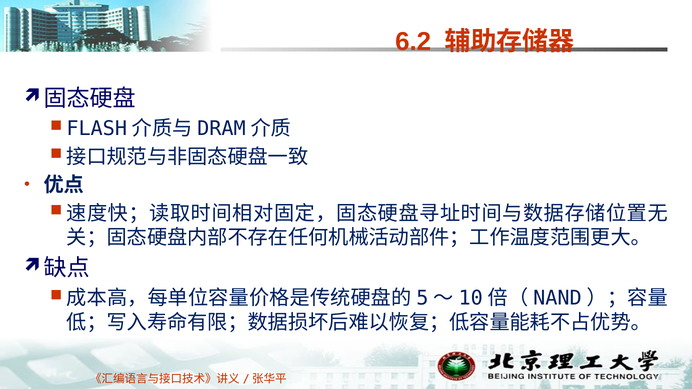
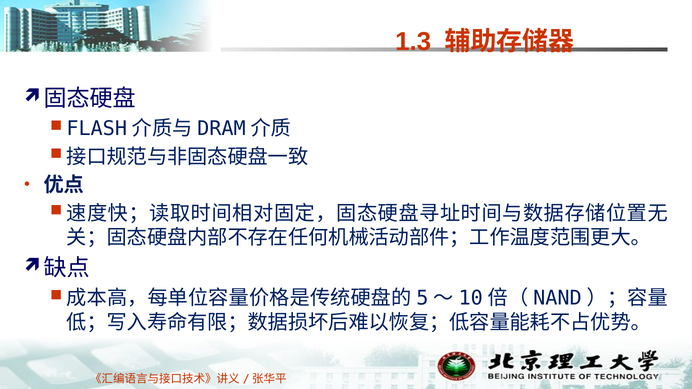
6.2: 6.2 -> 1.3
